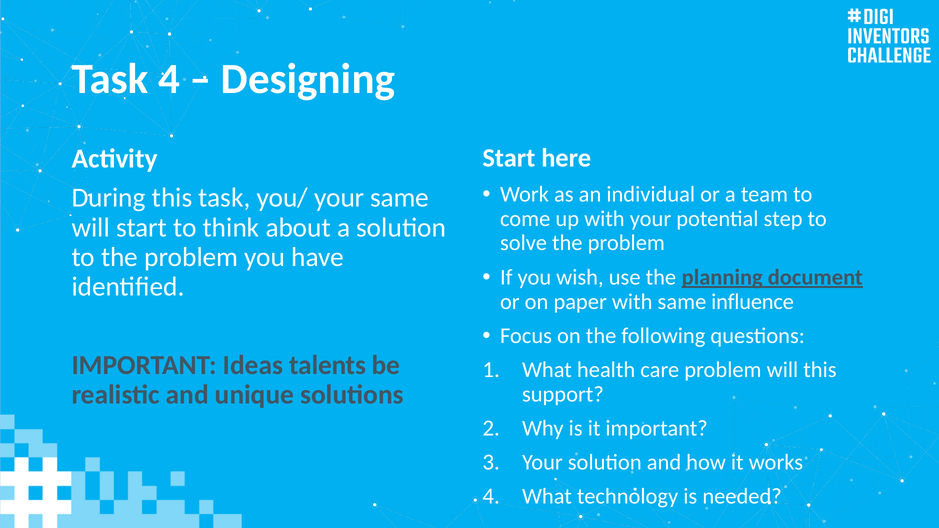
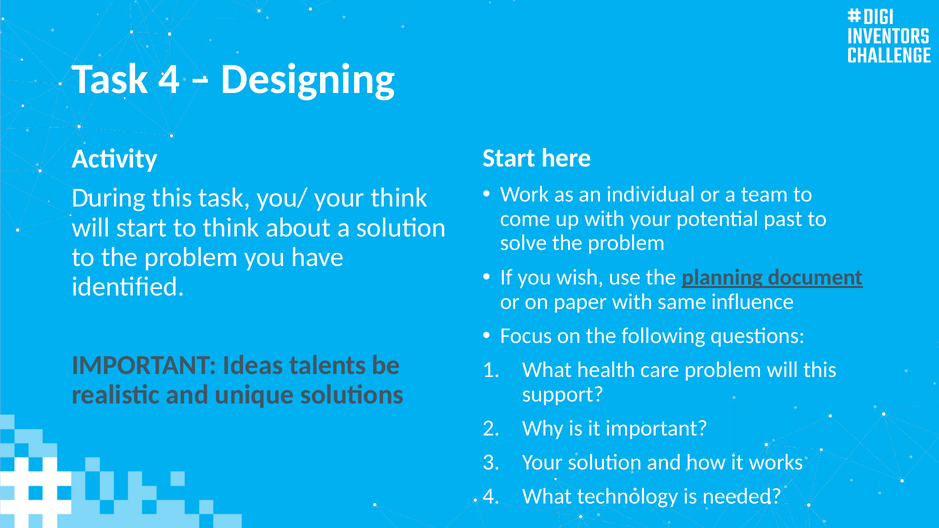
your same: same -> think
step: step -> past
